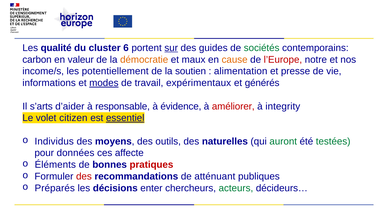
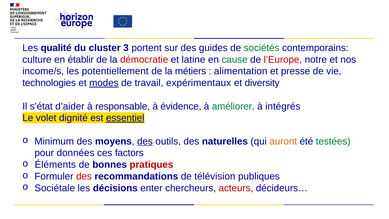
6: 6 -> 3
sur underline: present -> none
carbon: carbon -> culture
valeur: valeur -> établir
démocratie colour: orange -> red
maux: maux -> latine
cause colour: orange -> green
soutien: soutien -> métiers
informations: informations -> technologies
générés: générés -> diversity
s’arts: s’arts -> s’état
améliorer colour: red -> green
integrity: integrity -> intégrés
citizen: citizen -> dignité
Individus: Individus -> Minimum
des at (145, 141) underline: none -> present
auront colour: green -> orange
affecte: affecte -> factors
atténuant: atténuant -> télévision
Préparés: Préparés -> Sociétale
acteurs colour: green -> red
